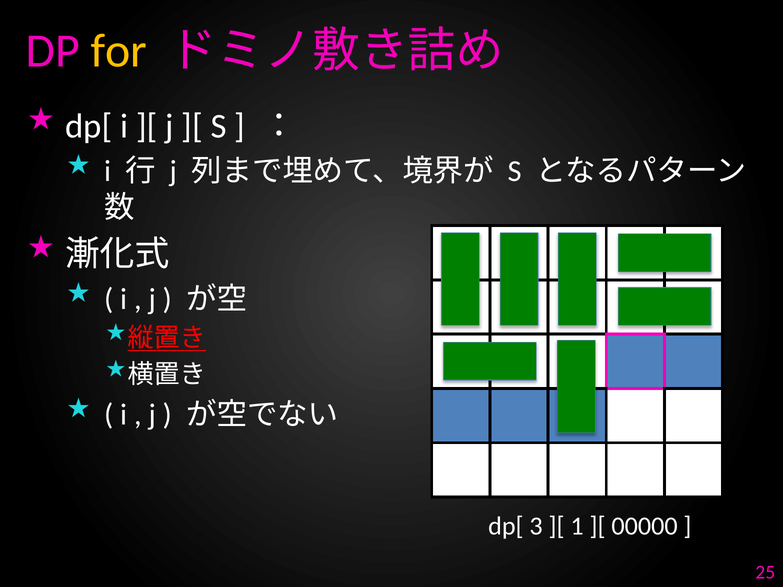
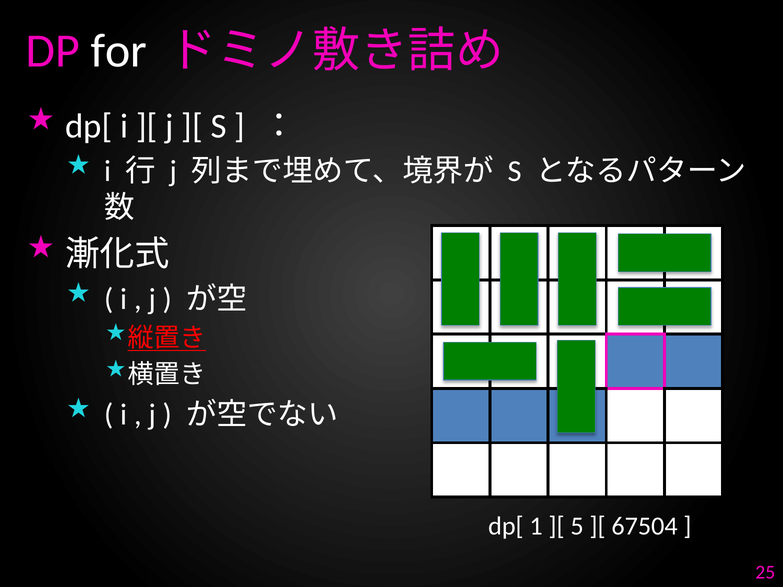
for colour: yellow -> white
3: 3 -> 1
1: 1 -> 5
00000: 00000 -> 67504
